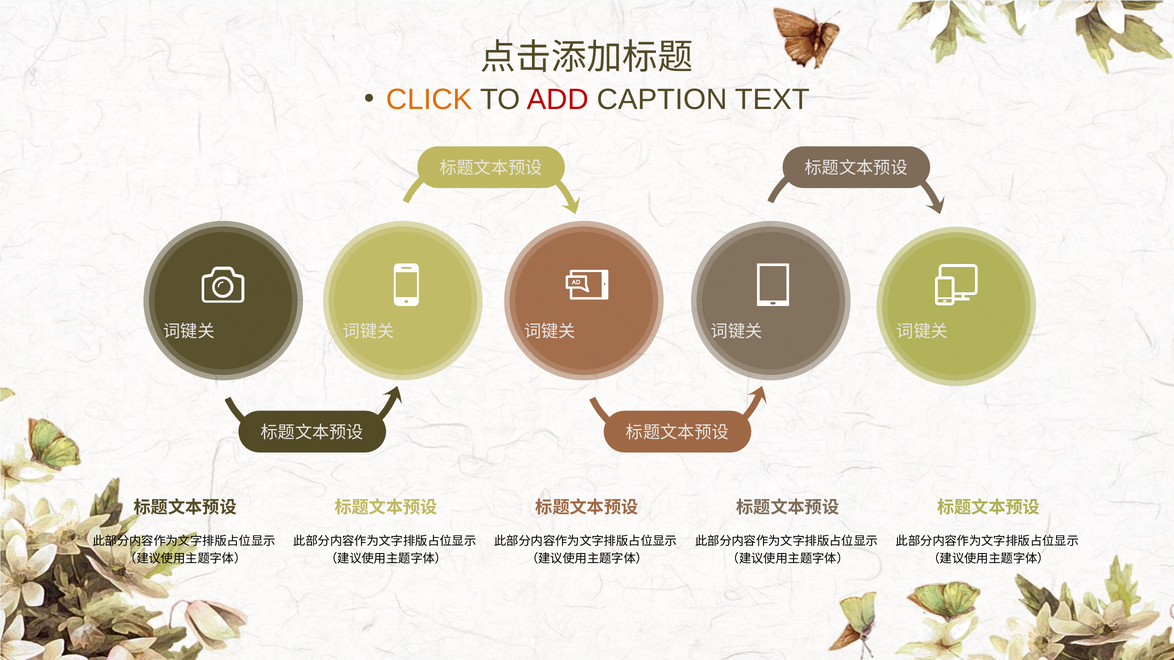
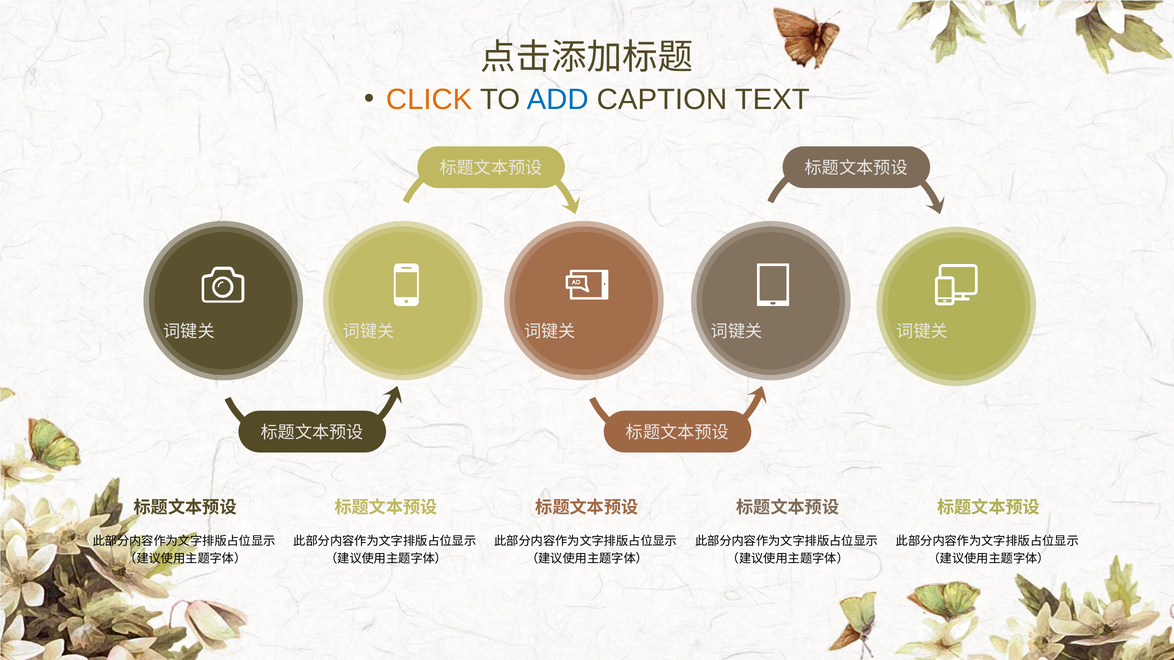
ADD colour: red -> blue
